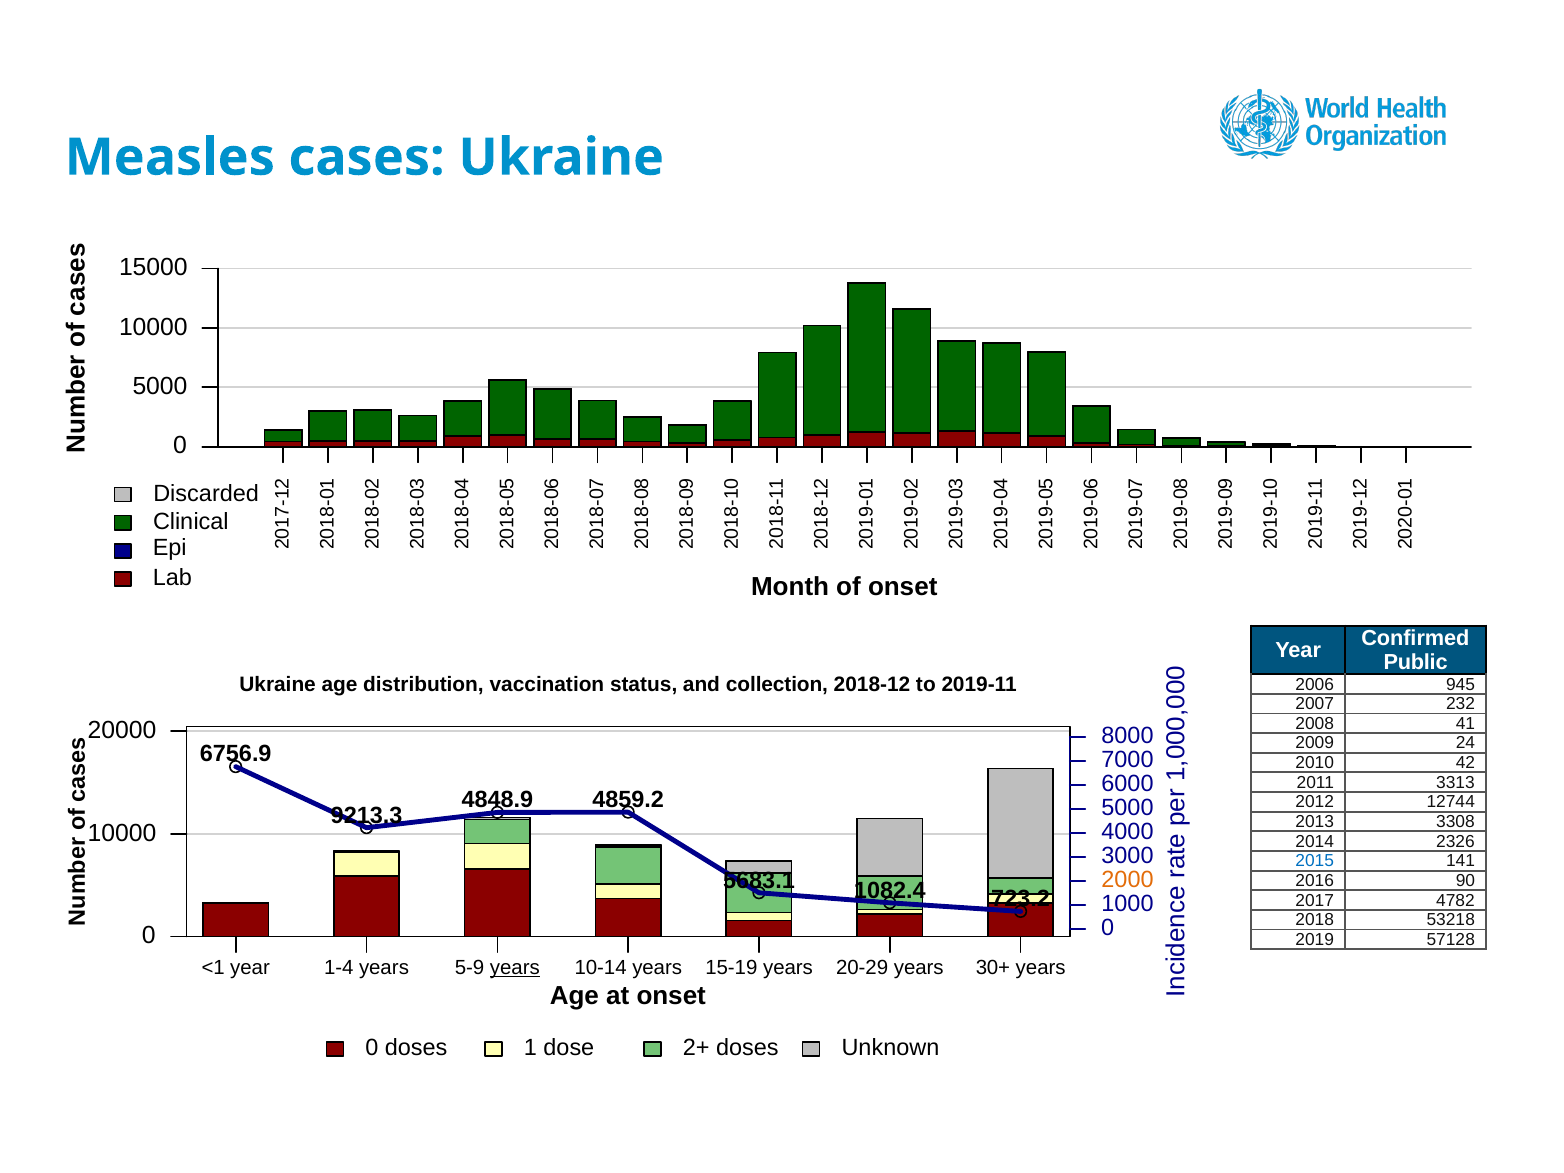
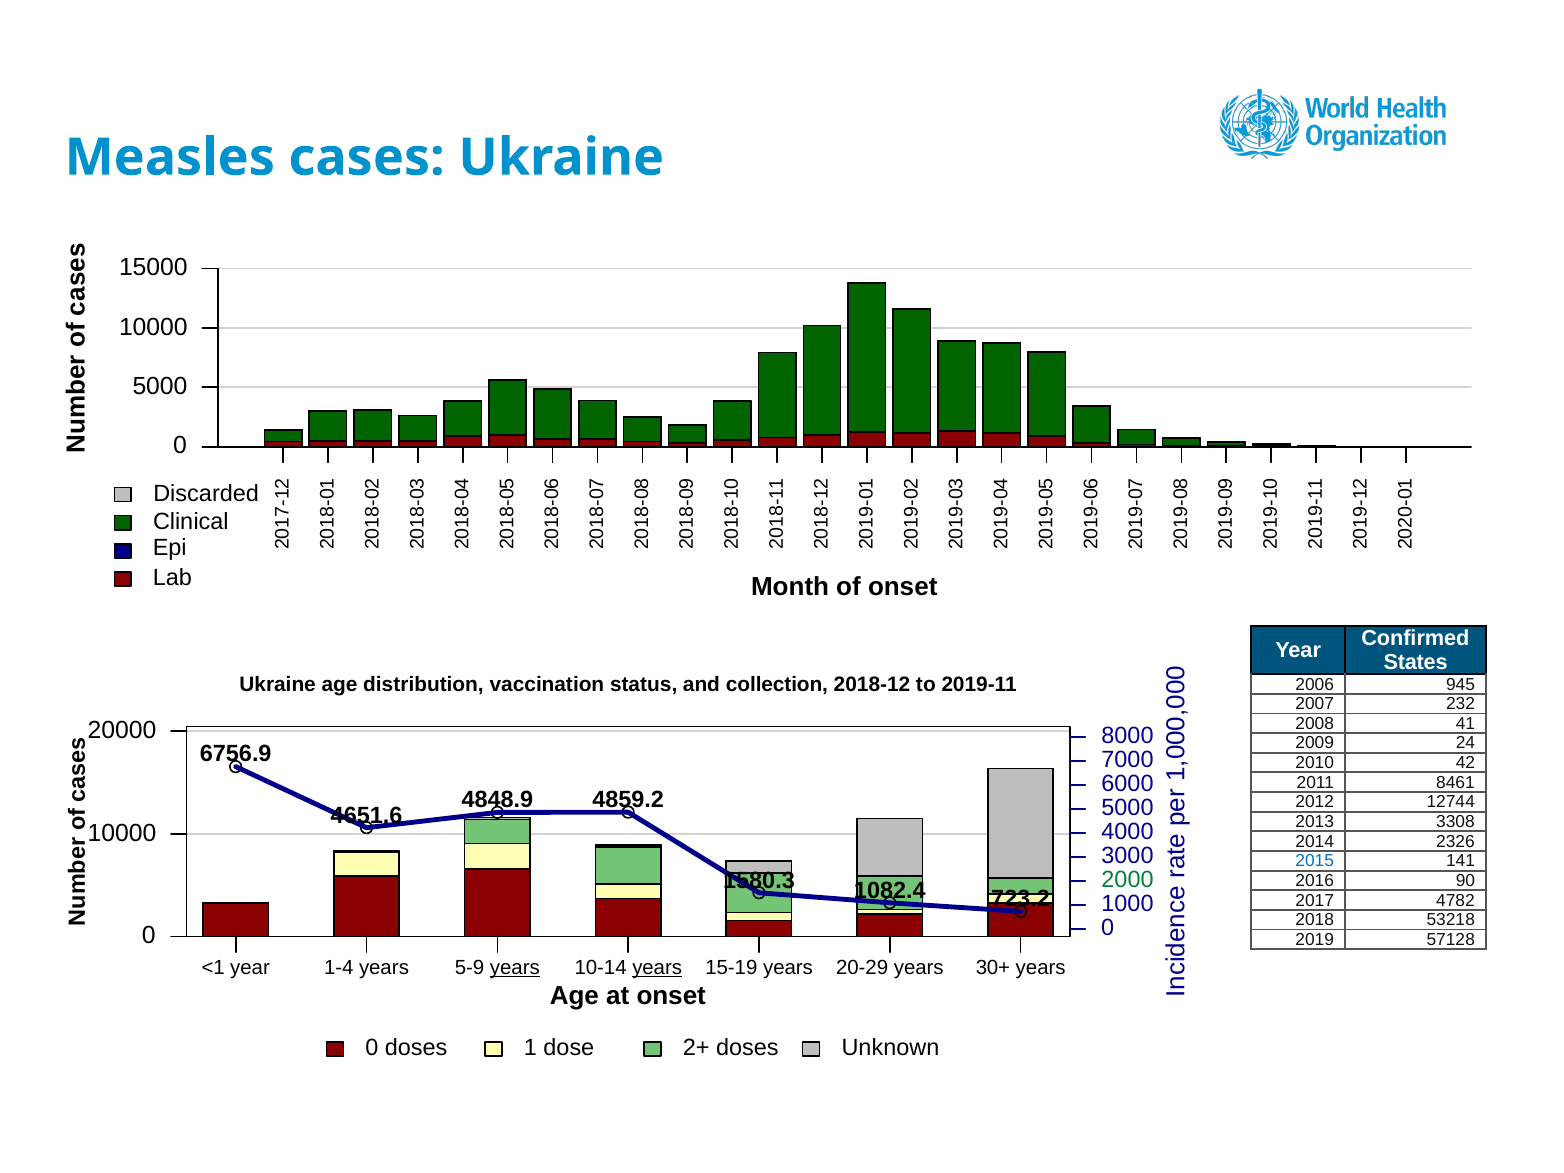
Public: Public -> States
3313: 3313 -> 8461
9213.3: 9213.3 -> 4651.6
2000 colour: orange -> green
5683.1: 5683.1 -> 1580.3
years at (657, 967) underline: none -> present
